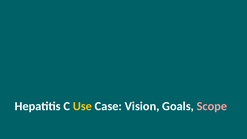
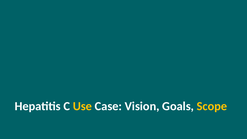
Scope colour: pink -> yellow
